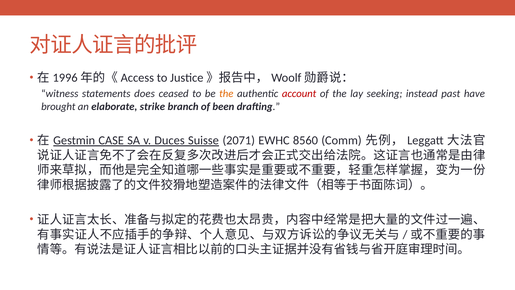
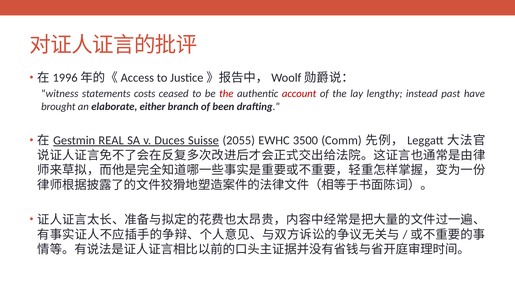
does: does -> costs
the at (226, 94) colour: orange -> red
seeking: seeking -> lengthy
strike: strike -> either
CASE: CASE -> REAL
2071: 2071 -> 2055
8560: 8560 -> 3500
